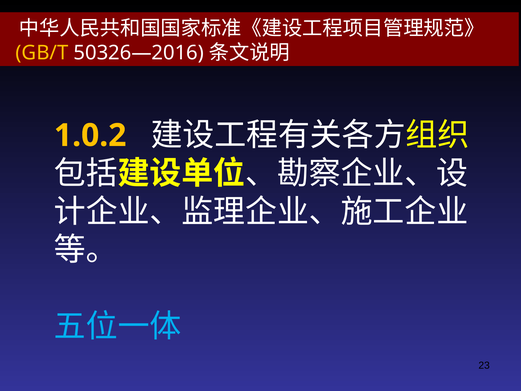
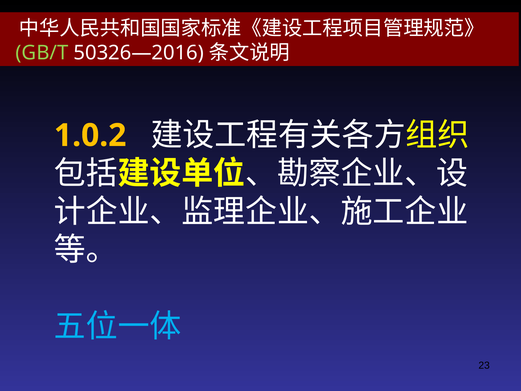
GB/T colour: yellow -> light green
